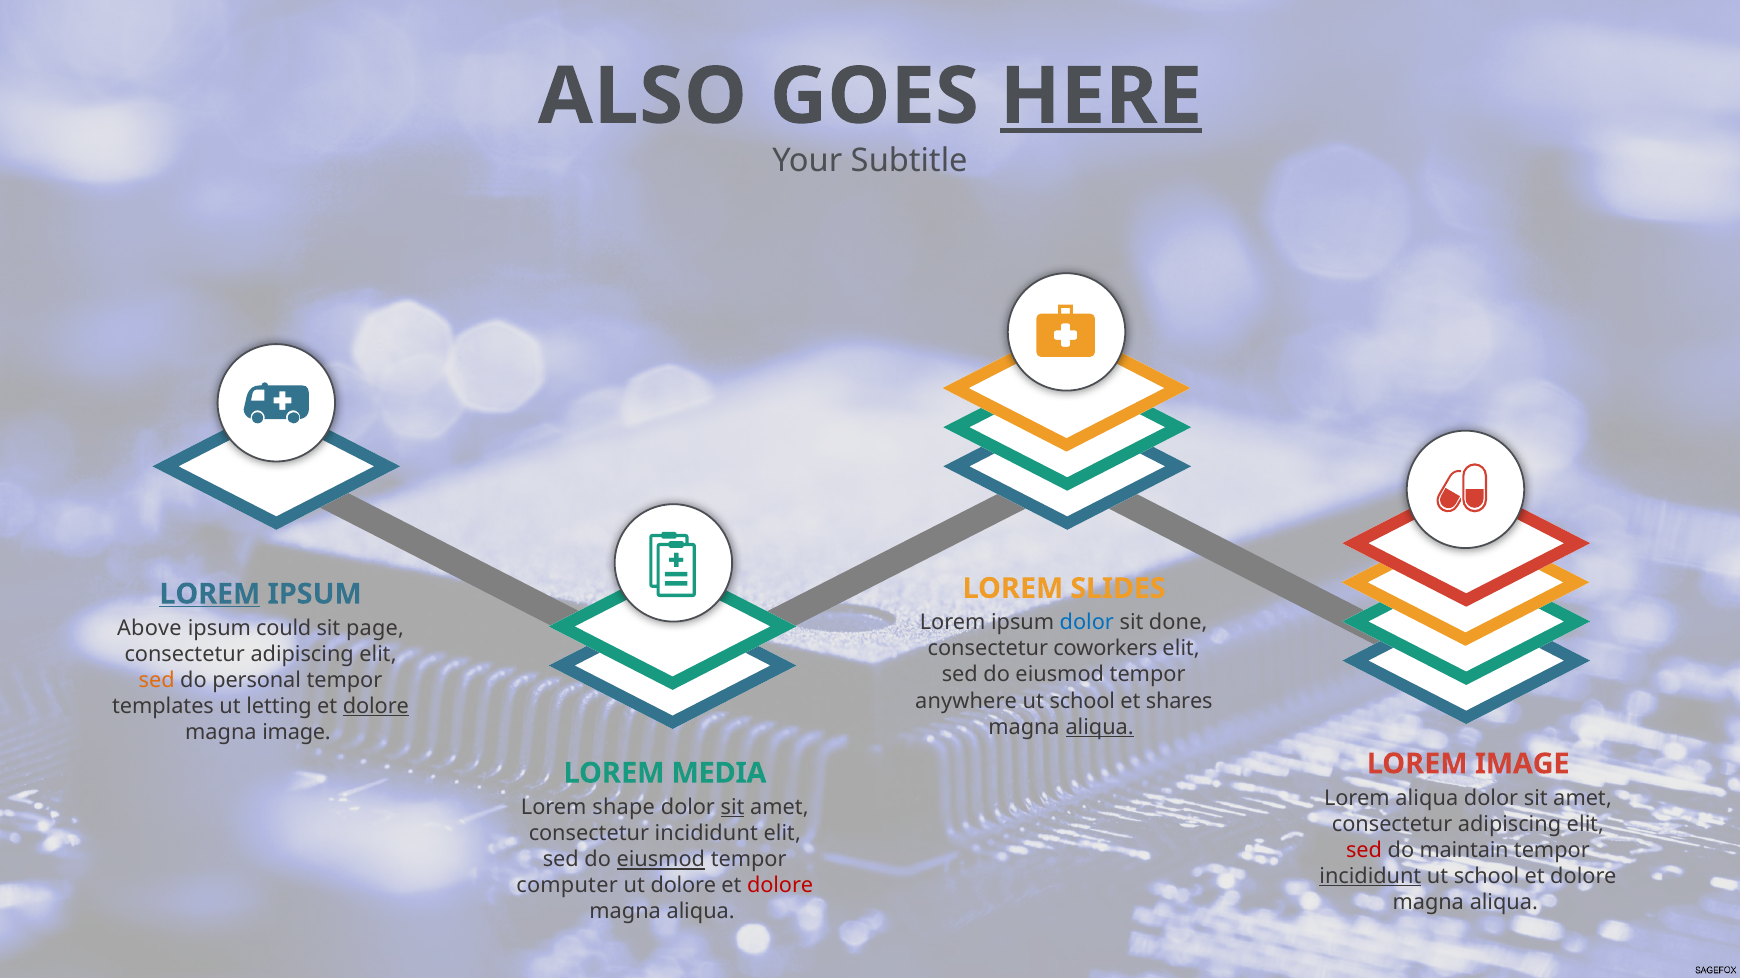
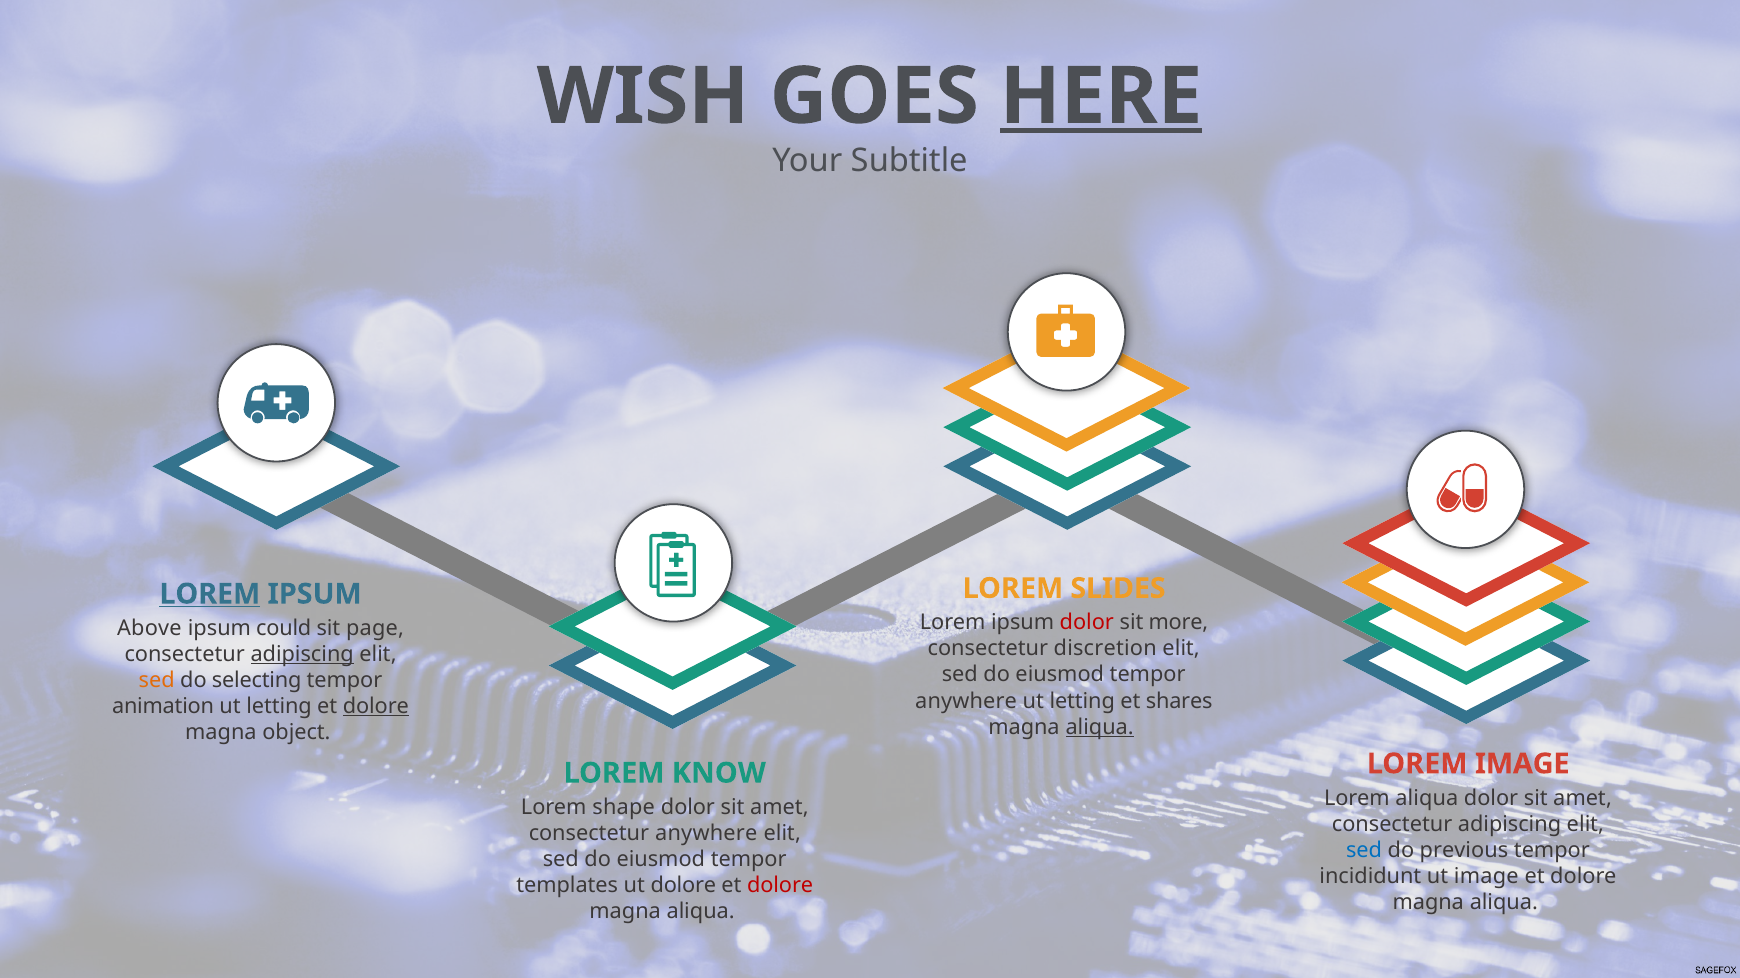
ALSO: ALSO -> WISH
dolor at (1087, 623) colour: blue -> red
done: done -> more
coworkers: coworkers -> discretion
adipiscing at (302, 655) underline: none -> present
personal: personal -> selecting
school at (1082, 701): school -> letting
templates: templates -> animation
magna image: image -> object
MEDIA: MEDIA -> KNOW
sit at (733, 808) underline: present -> none
consectetur incididunt: incididunt -> anywhere
sed at (1364, 851) colour: red -> blue
maintain: maintain -> previous
eiusmod at (661, 860) underline: present -> none
incididunt at (1370, 877) underline: present -> none
school at (1486, 877): school -> image
computer: computer -> templates
